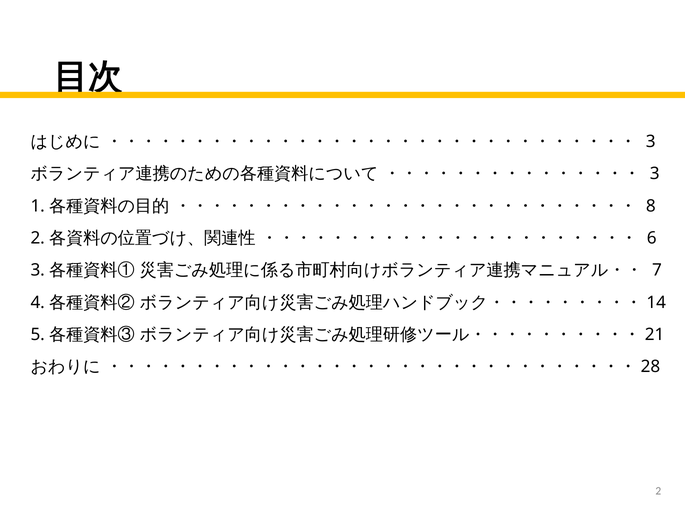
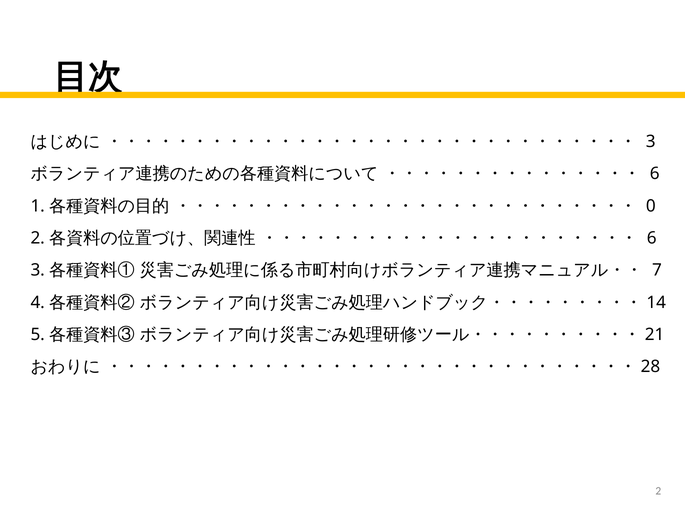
3 at (655, 174): 3 -> 6
8: 8 -> 0
